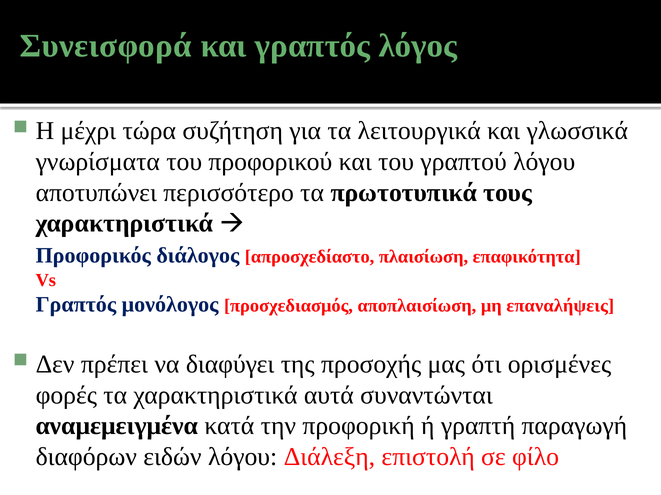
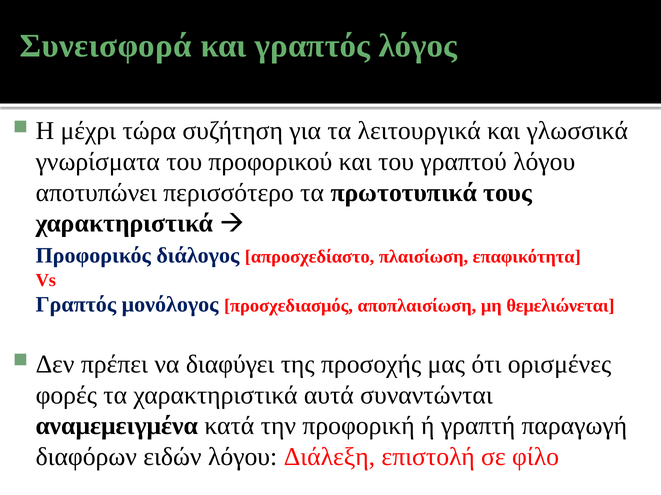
επαναλήψεις: επαναλήψεις -> θεμελιώνεται
